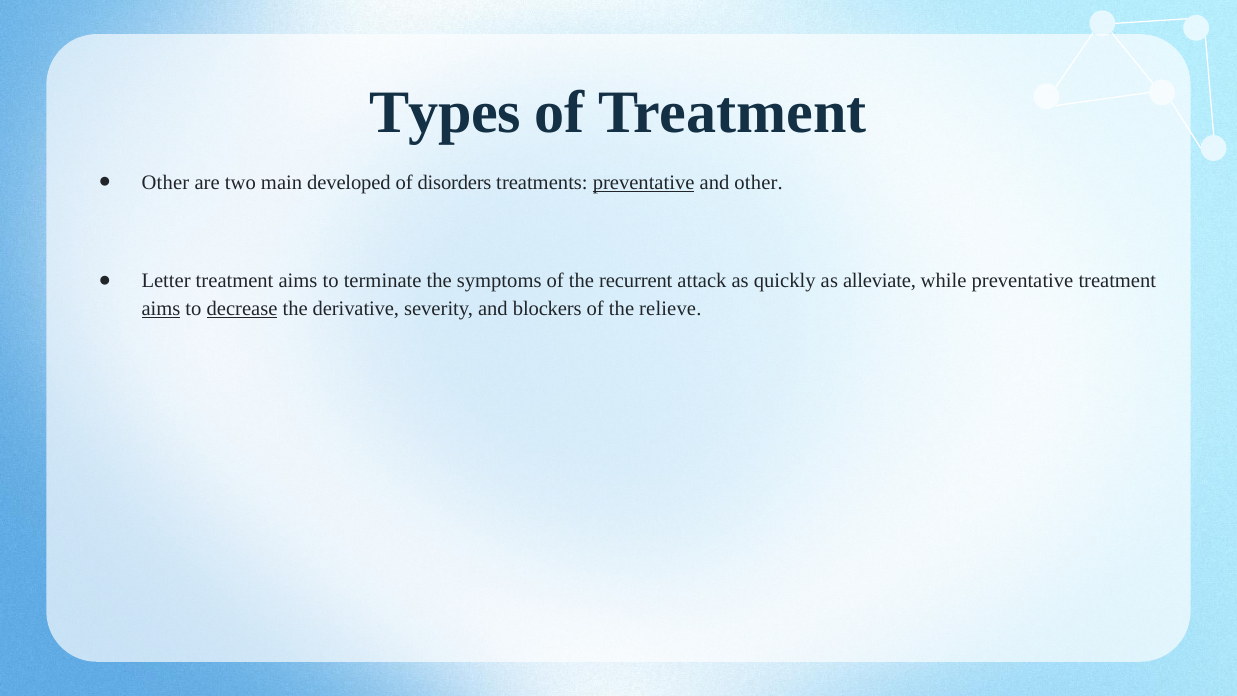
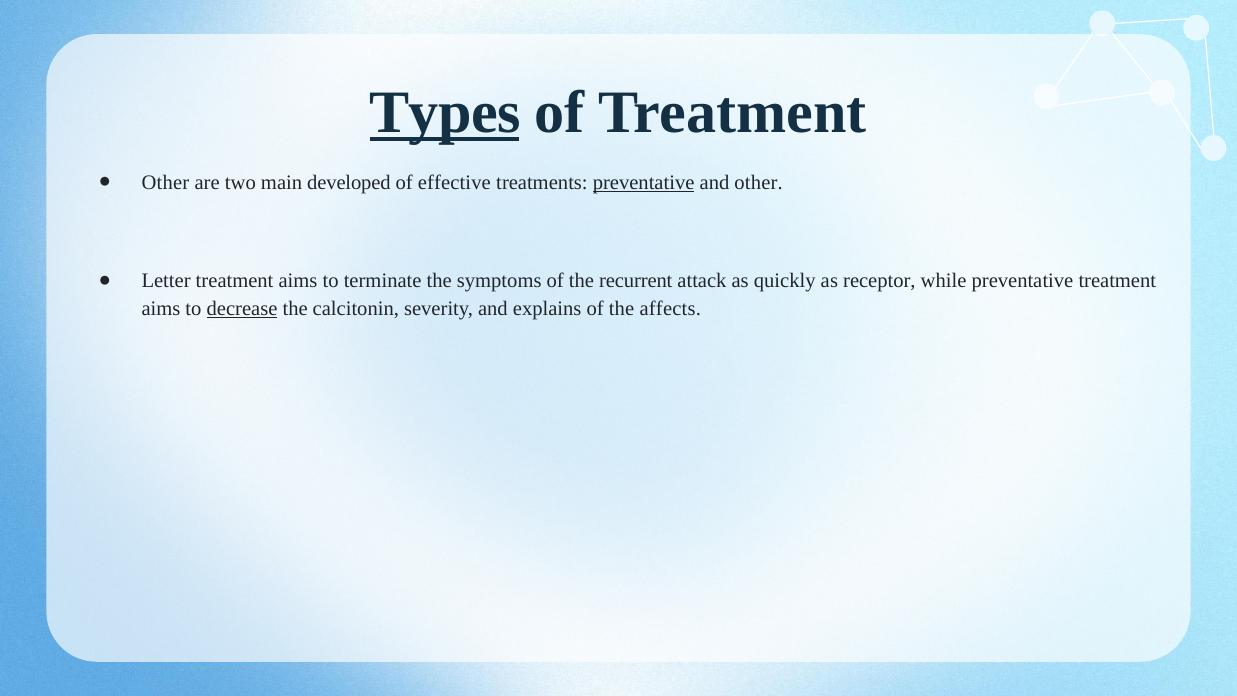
Types underline: none -> present
disorders: disorders -> effective
alleviate: alleviate -> receptor
aims at (161, 309) underline: present -> none
derivative: derivative -> calcitonin
blockers: blockers -> explains
relieve: relieve -> affects
